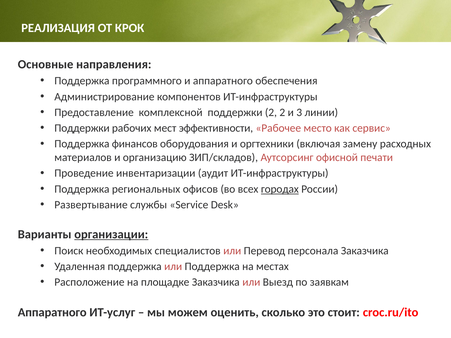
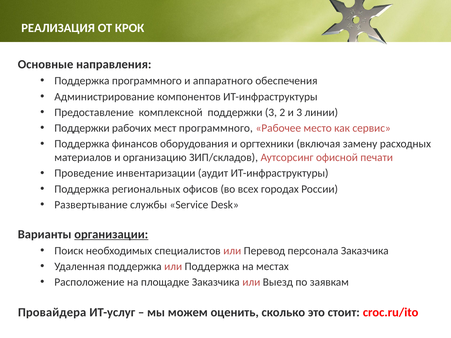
поддержки 2: 2 -> 3
мест эффективности: эффективности -> программного
городах underline: present -> none
Аппаратного at (52, 313): Аппаратного -> Провайдера
